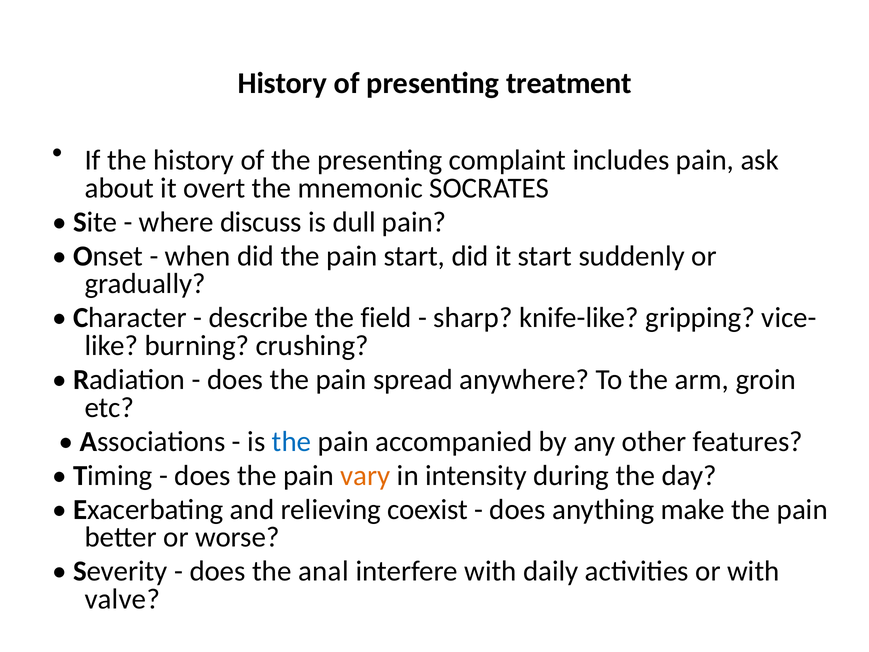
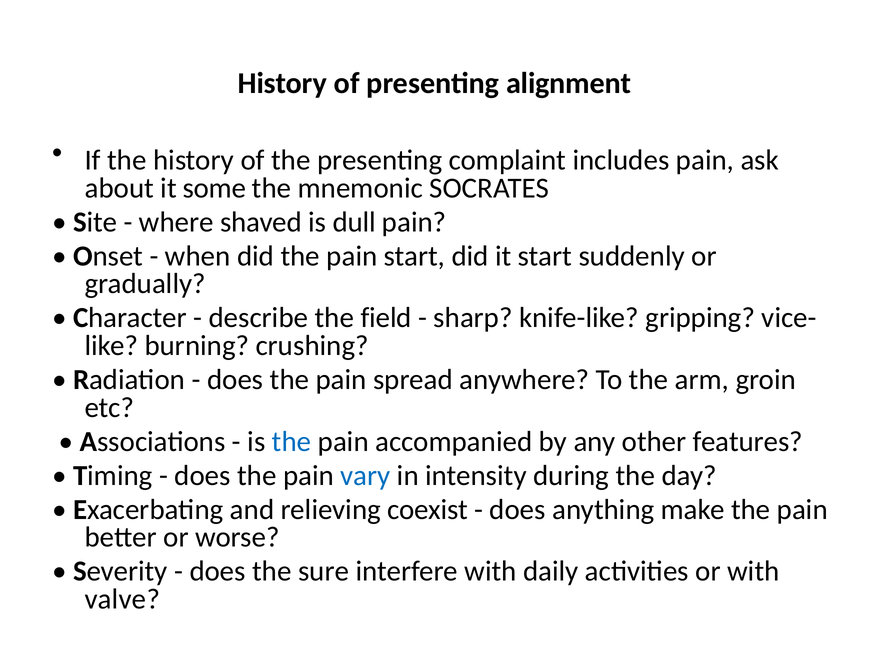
treatment: treatment -> alignment
overt: overt -> some
discuss: discuss -> shaved
vary colour: orange -> blue
anal: anal -> sure
